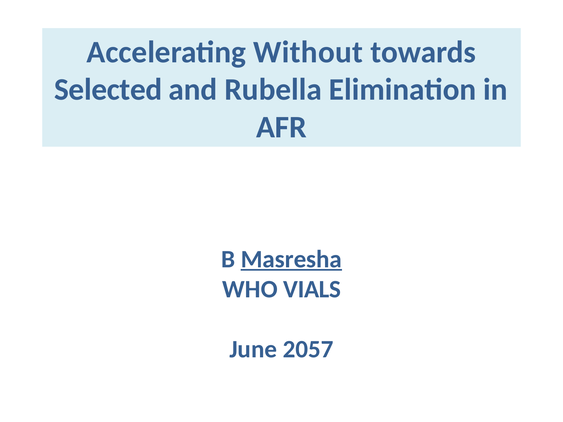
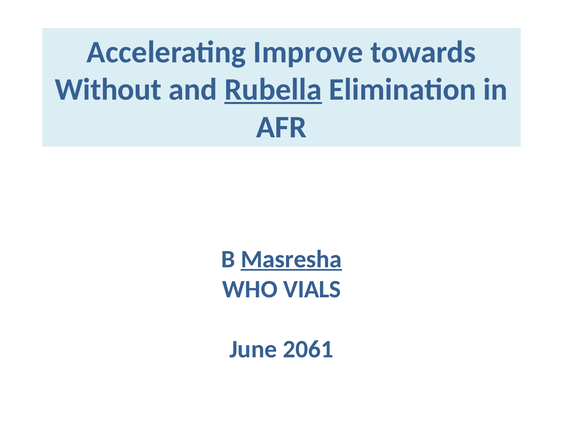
Without: Without -> Improve
Selected: Selected -> Without
Rubella underline: none -> present
2057: 2057 -> 2061
